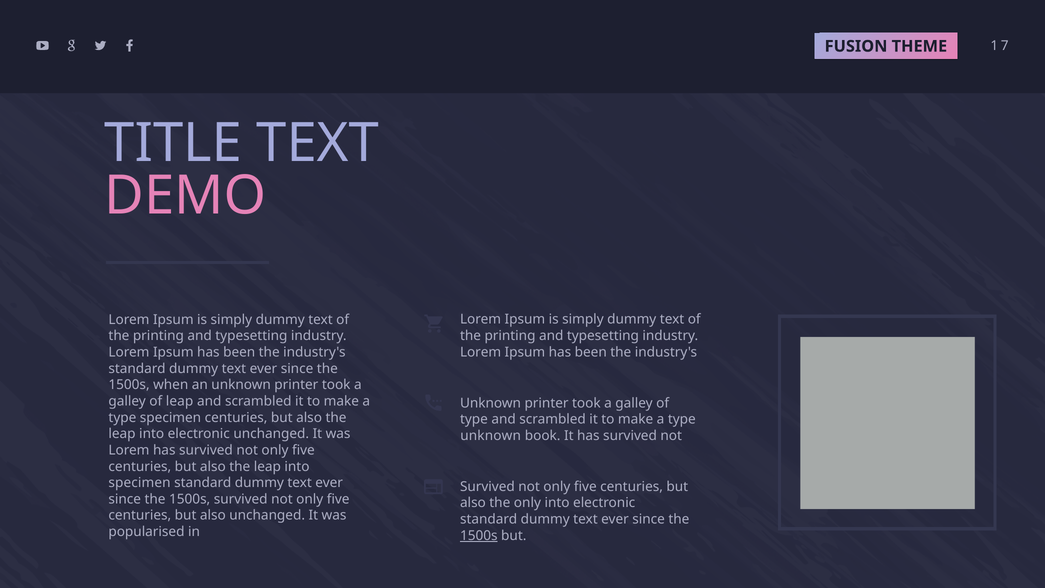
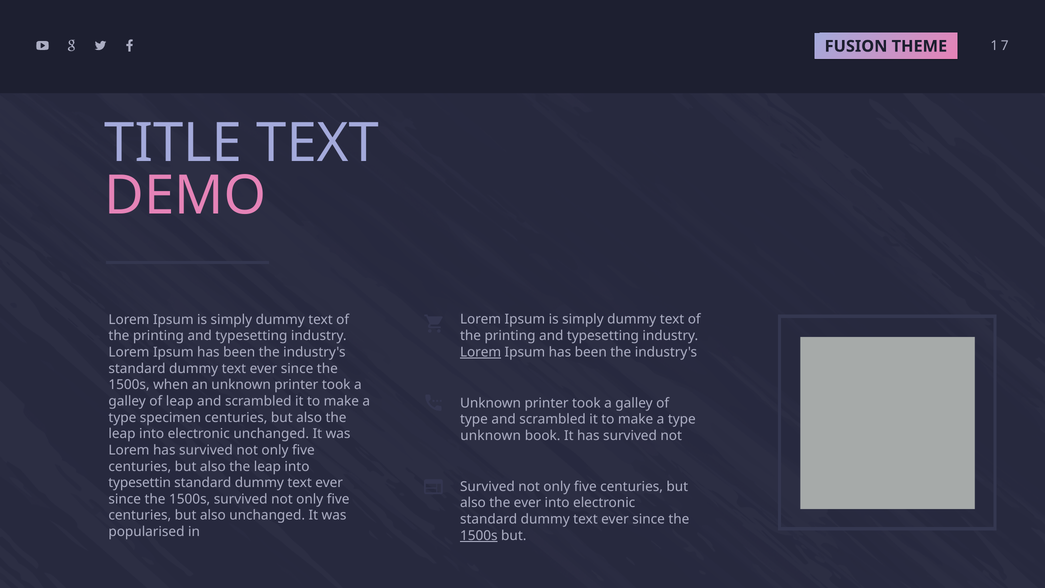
Lorem at (481, 352) underline: none -> present
specimen at (140, 483): specimen -> typesettin
the only: only -> ever
